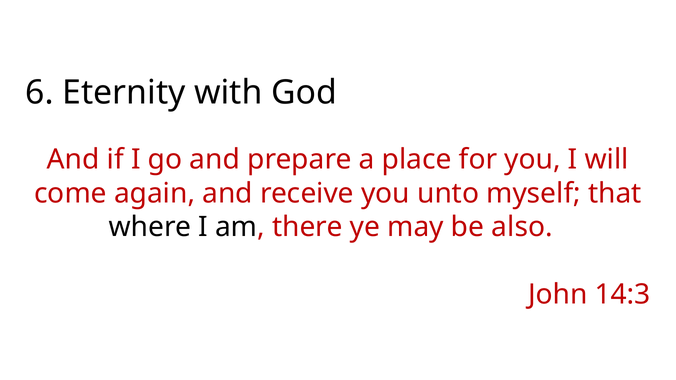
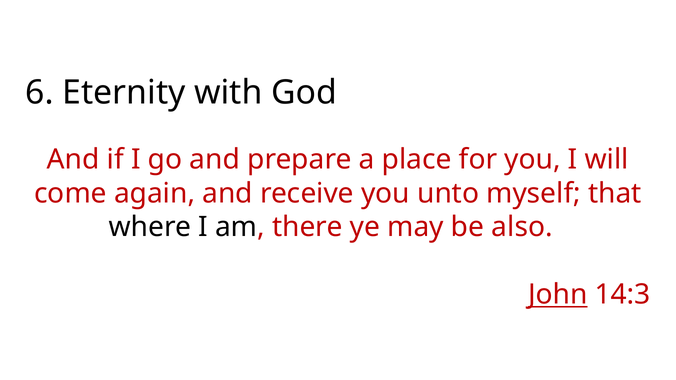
John at (558, 295) underline: none -> present
